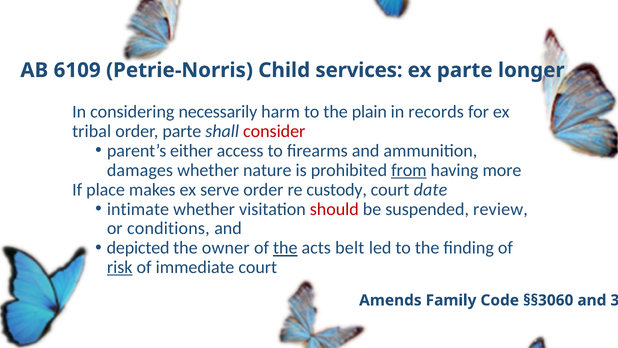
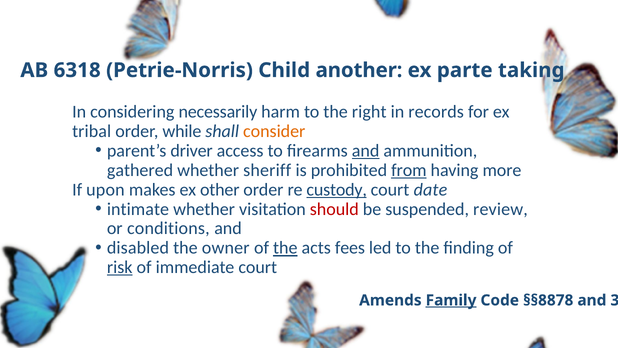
6109: 6109 -> 6318
services: services -> another
longer: longer -> taking
plain: plain -> right
order parte: parte -> while
consider colour: red -> orange
either: either -> driver
and at (366, 151) underline: none -> present
damages: damages -> gathered
nature: nature -> sheriff
place: place -> upon
serve: serve -> other
custody underline: none -> present
depicted: depicted -> disabled
belt: belt -> fees
Family underline: none -> present
§§3060: §§3060 -> §§8878
